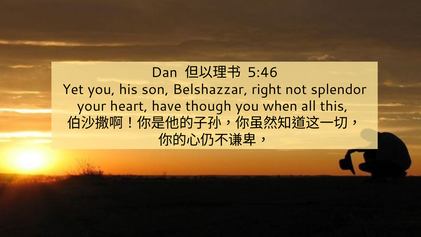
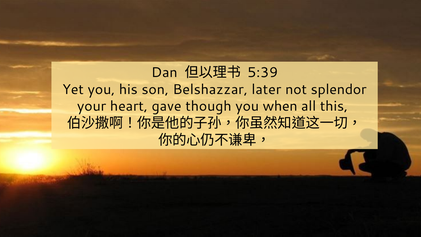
5:46: 5:46 -> 5:39
right: right -> later
have: have -> gave
